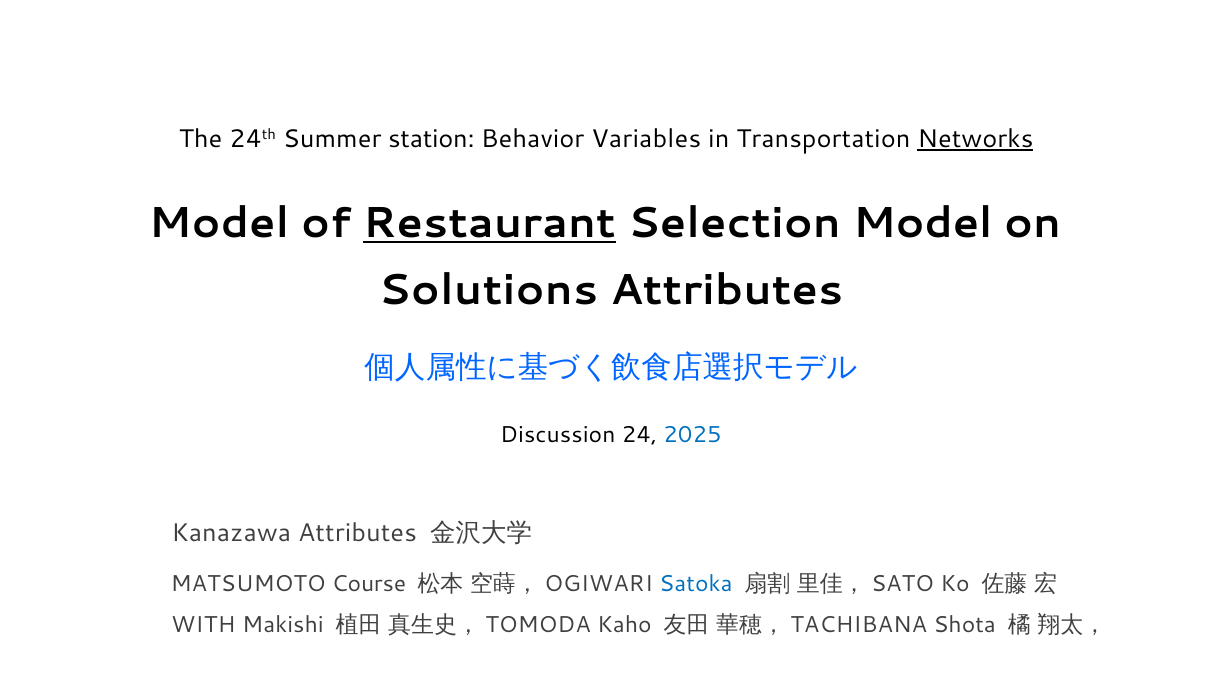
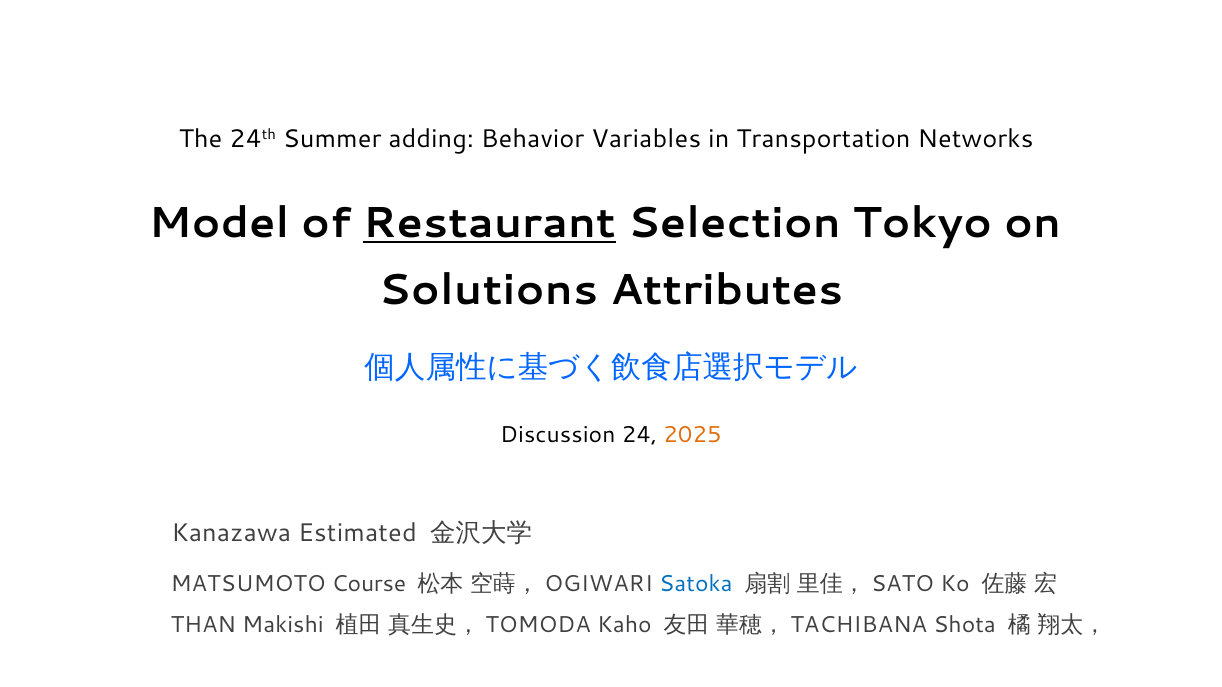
station: station -> adding
Networks underline: present -> none
Selection Model: Model -> Tokyo
2025 colour: blue -> orange
Kanazawa Attributes: Attributes -> Estimated
WITH: WITH -> THAN
